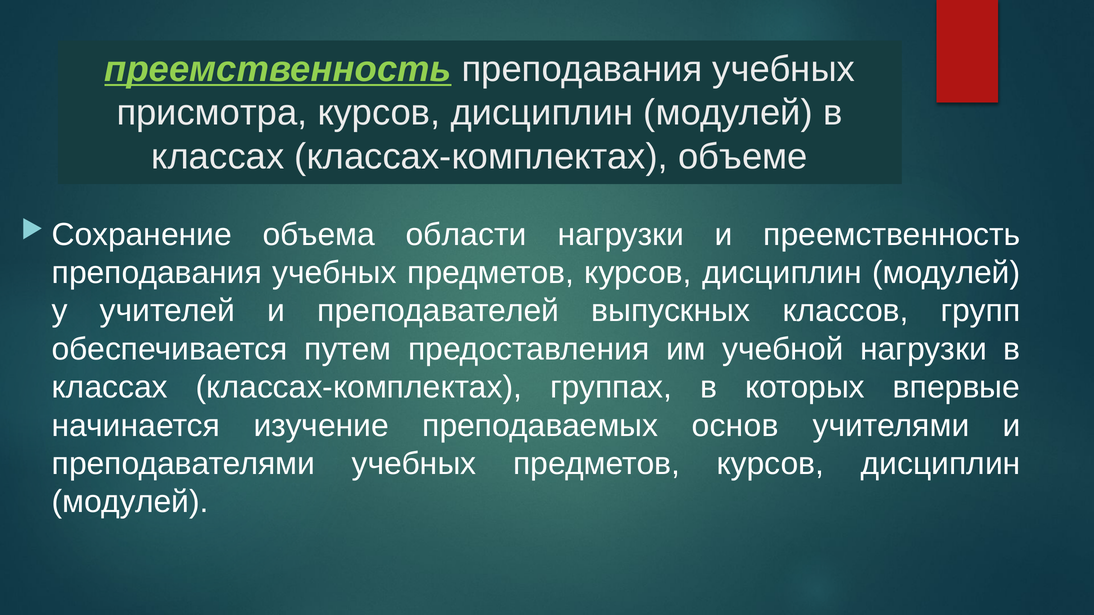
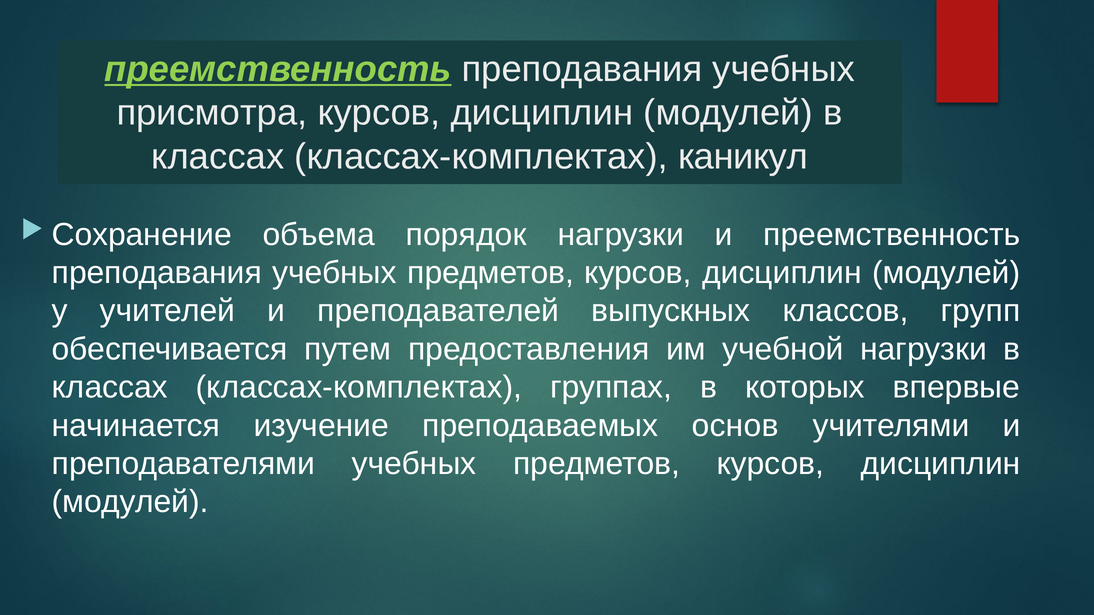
объеме: объеме -> каникул
области: области -> порядок
